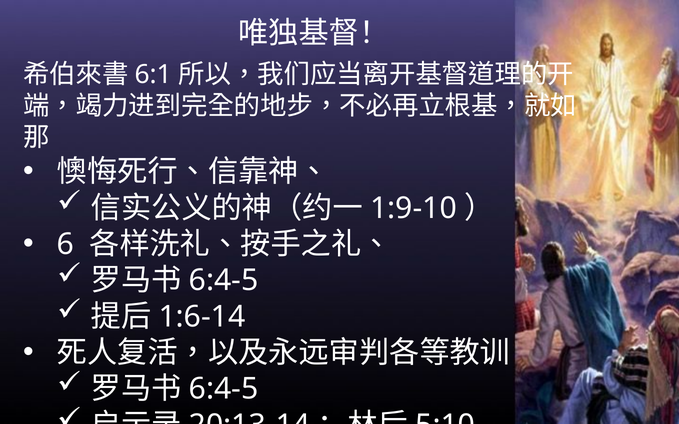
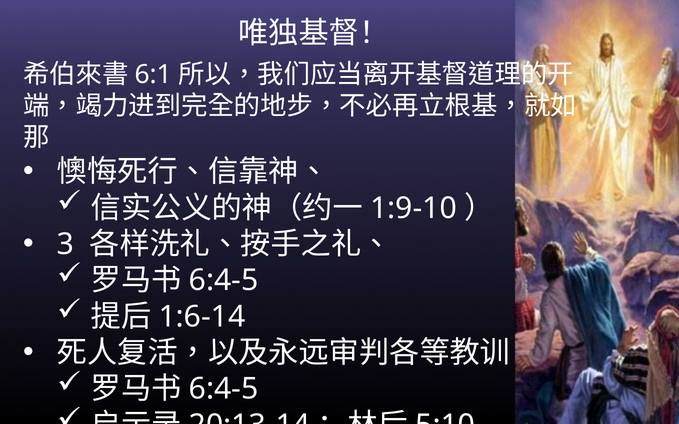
6: 6 -> 3
